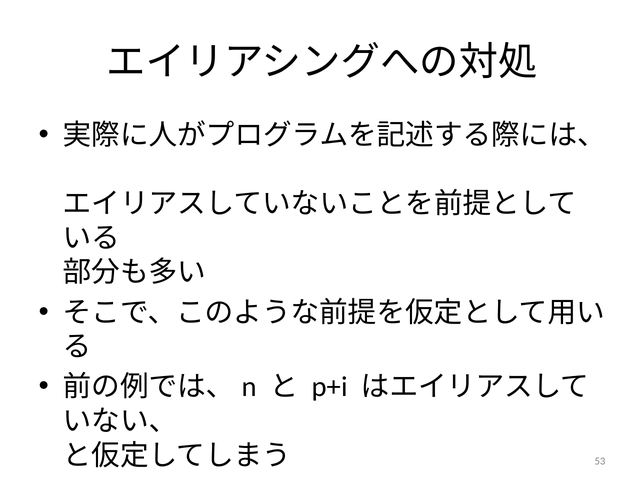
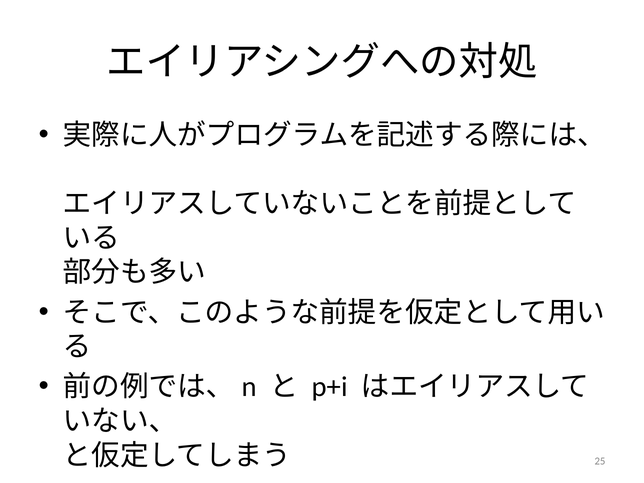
53: 53 -> 25
